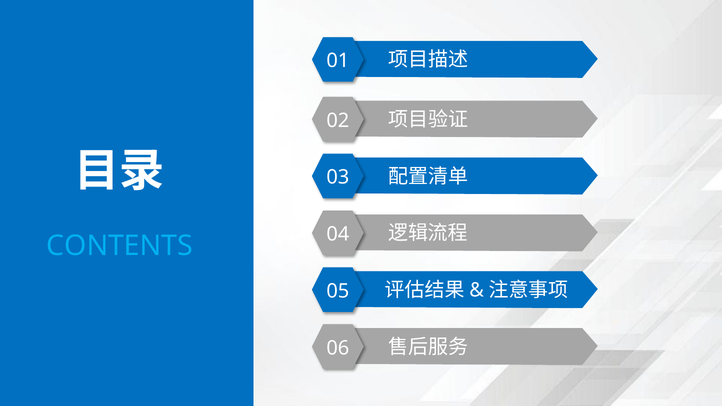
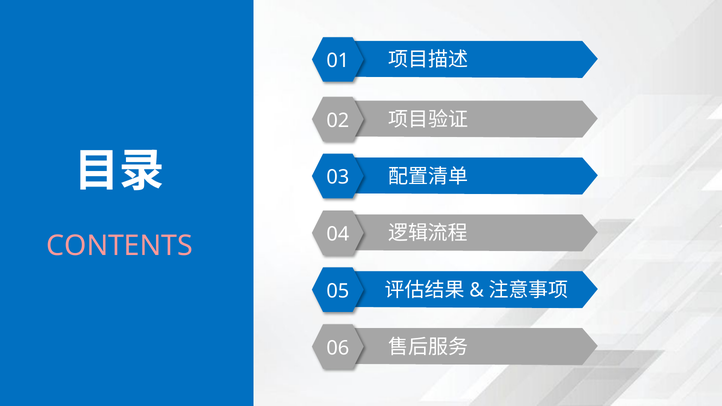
CONTENTS colour: light blue -> pink
